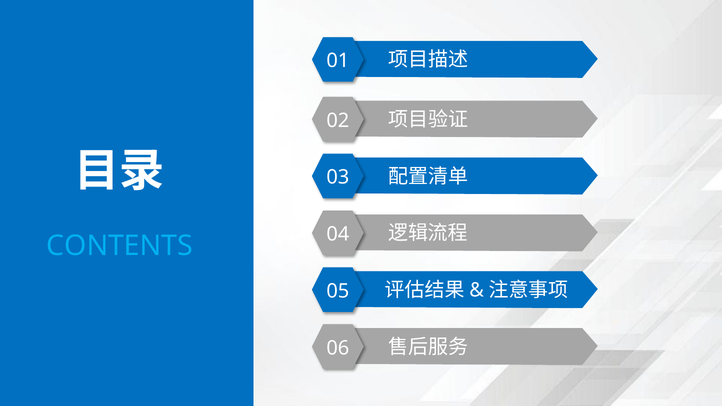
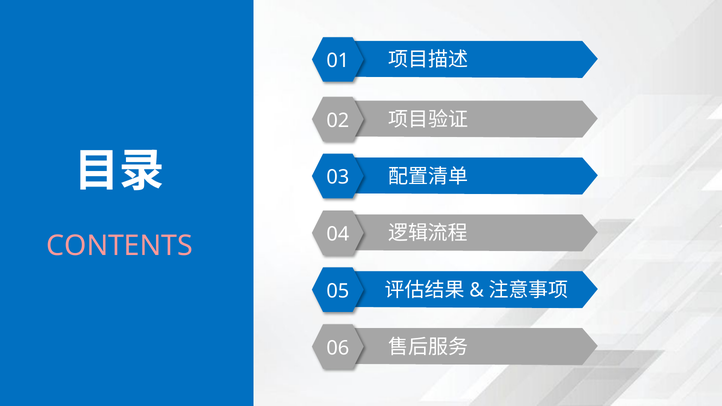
CONTENTS colour: light blue -> pink
